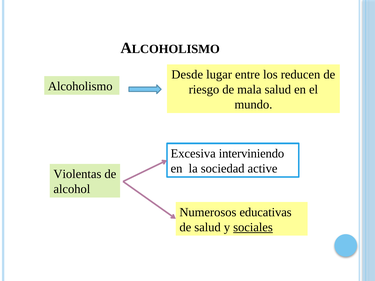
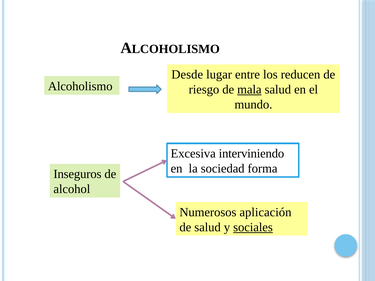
mala underline: none -> present
active: active -> forma
Violentas: Violentas -> Inseguros
educativas: educativas -> aplicación
